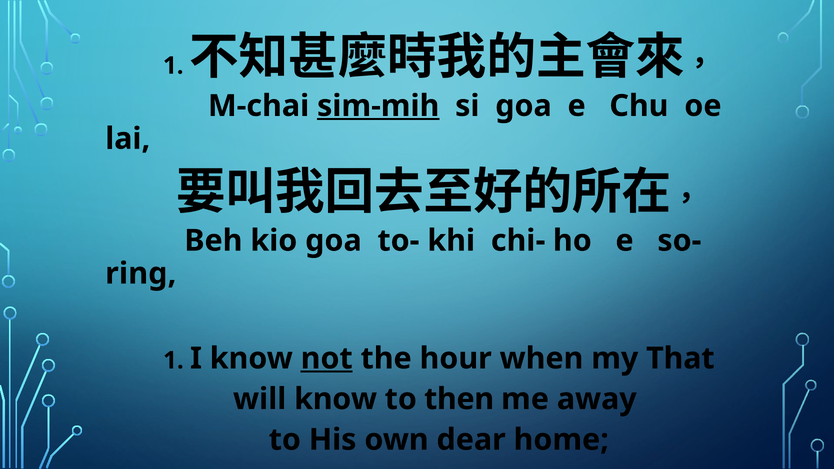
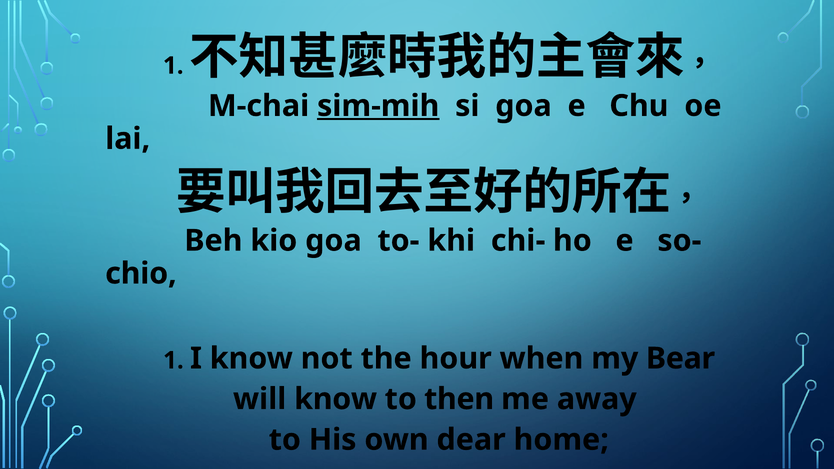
ring: ring -> chio
not underline: present -> none
That: That -> Bear
